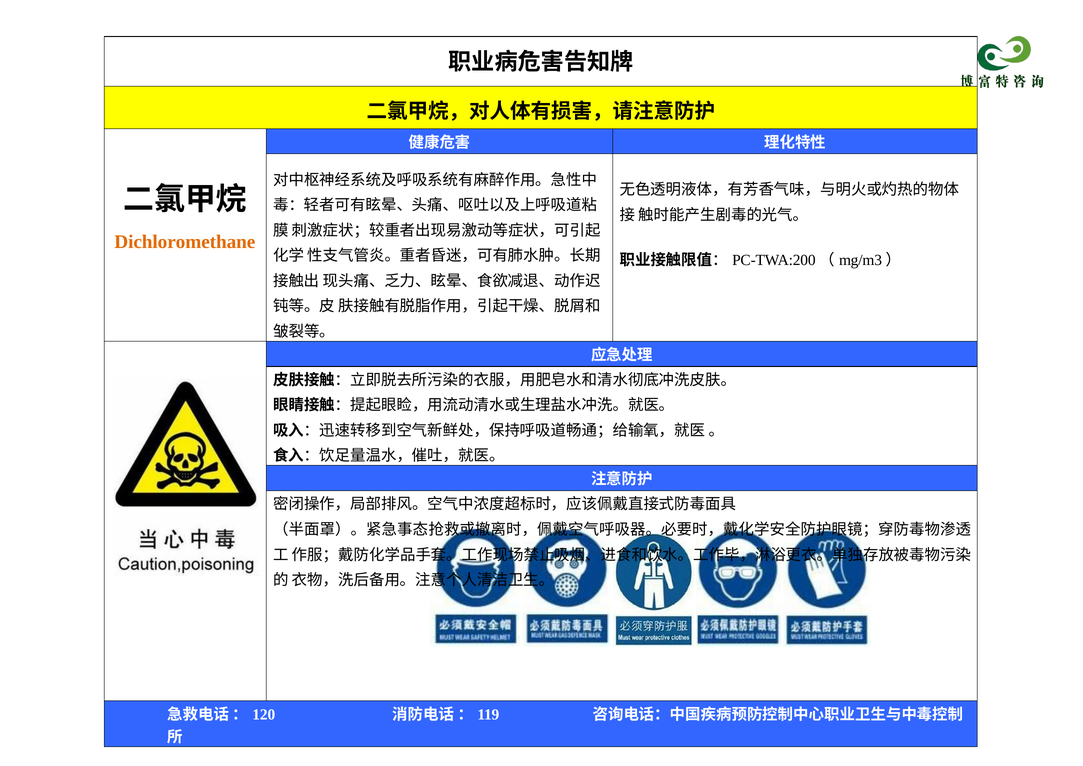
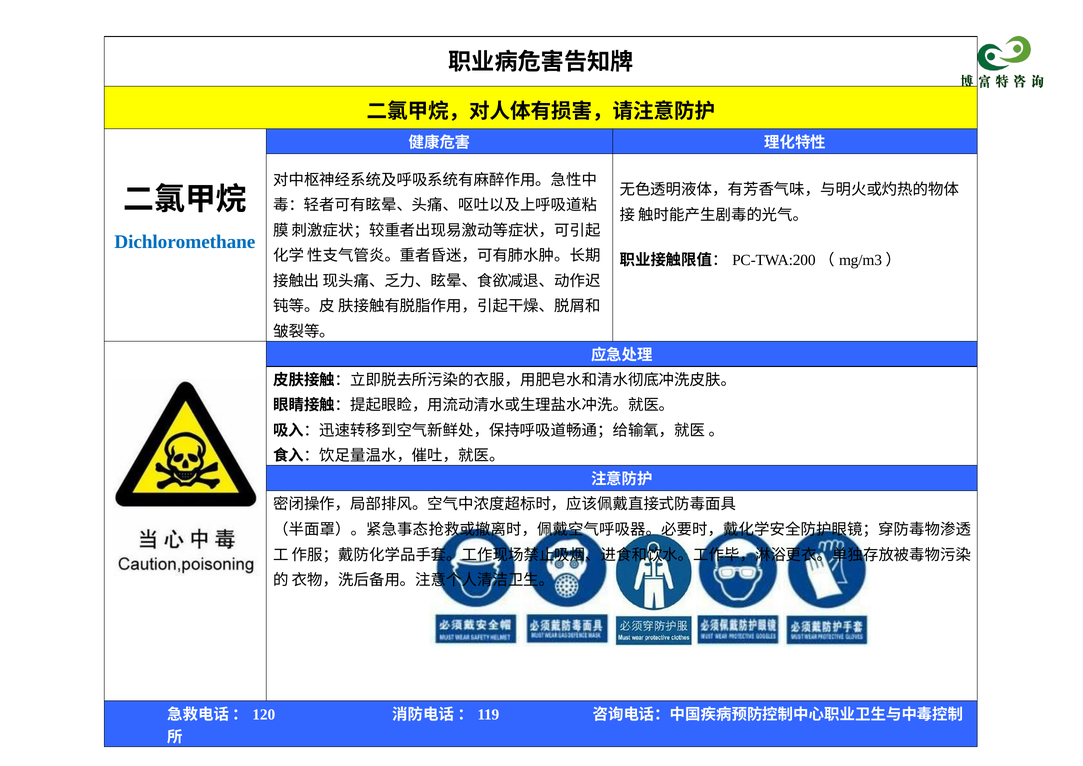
Dichloromethane colour: orange -> blue
